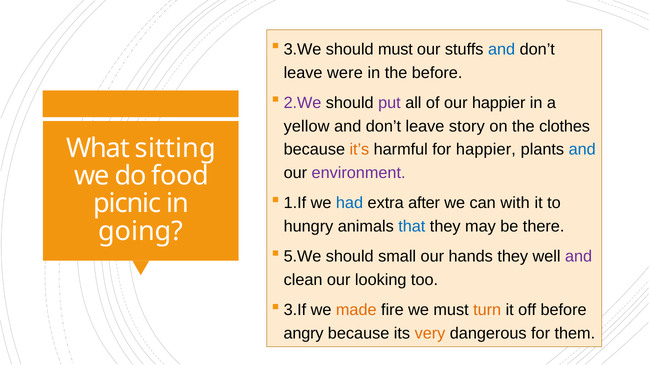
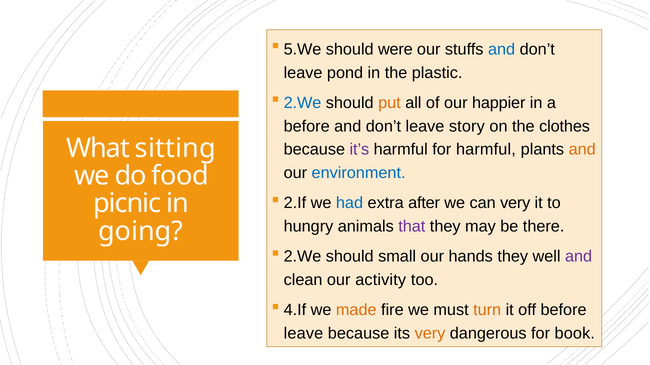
3.We: 3.We -> 5.We
should must: must -> were
were: were -> pond
the before: before -> plastic
2.We at (302, 103) colour: purple -> blue
put colour: purple -> orange
yellow at (307, 126): yellow -> before
it’s colour: orange -> purple
for happier: happier -> harmful
and at (582, 150) colour: blue -> orange
environment colour: purple -> blue
1.If: 1.If -> 2.If
can with: with -> very
that colour: blue -> purple
5.We at (302, 257): 5.We -> 2.We
looking: looking -> activity
3.If: 3.If -> 4.If
angry at (304, 334): angry -> leave
them: them -> book
